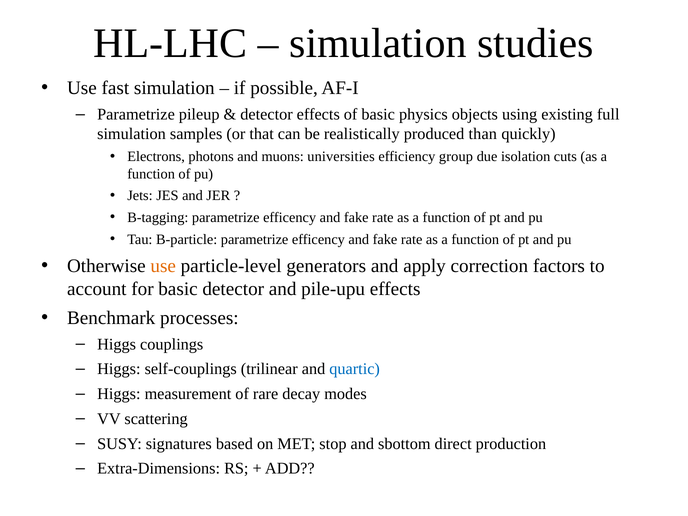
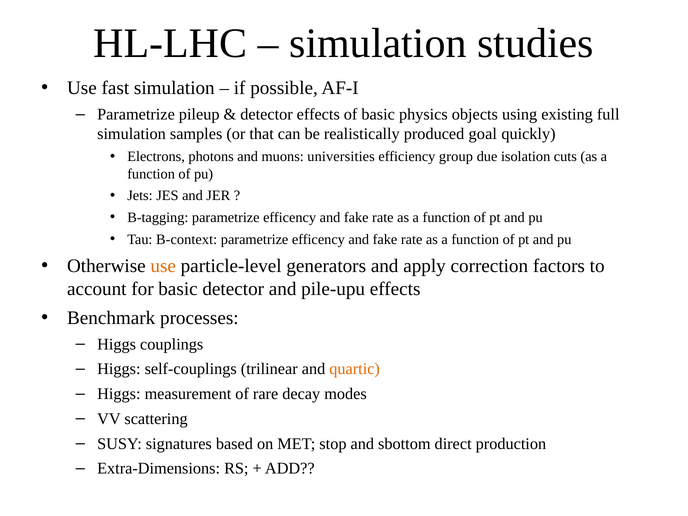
than: than -> goal
B-particle: B-particle -> B-context
quartic colour: blue -> orange
